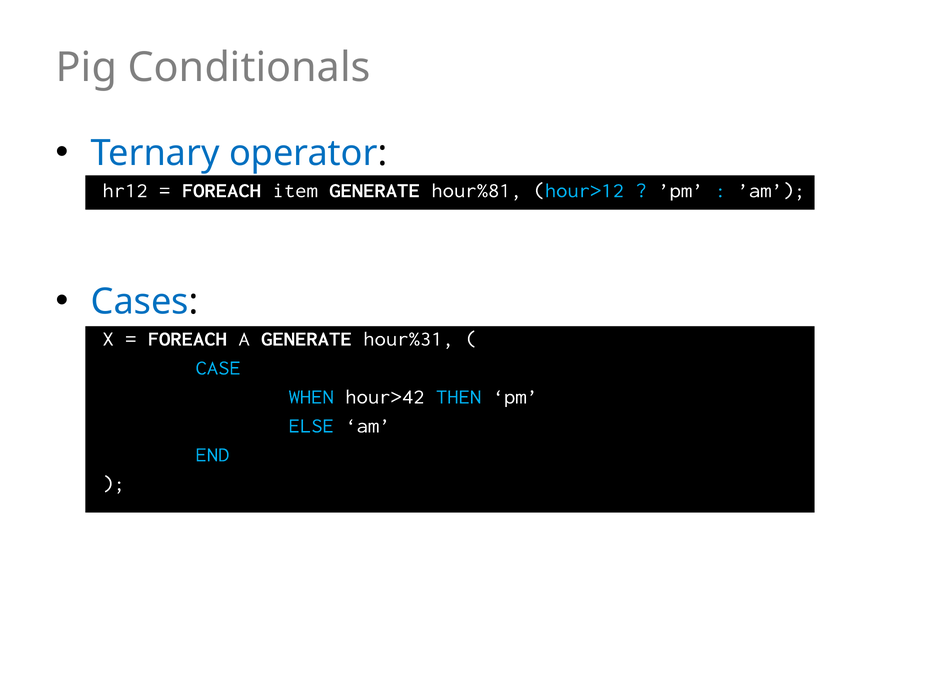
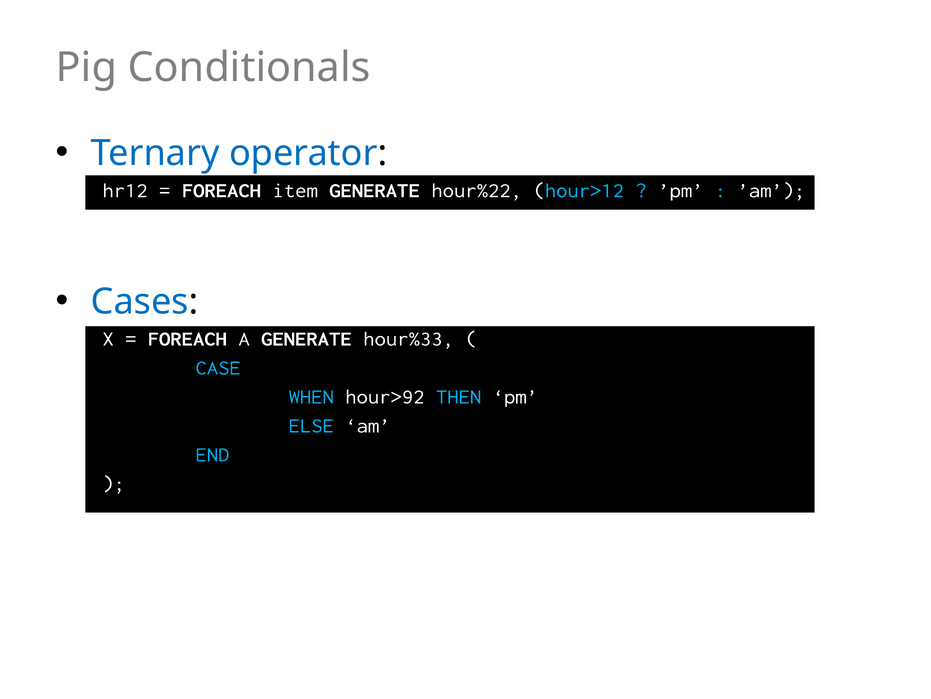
hour%81: hour%81 -> hour%22
hour%31: hour%31 -> hour%33
hour>42: hour>42 -> hour>92
